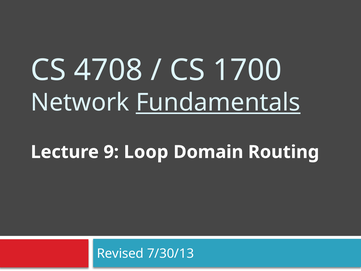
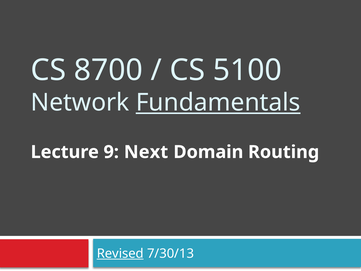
4708: 4708 -> 8700
1700: 1700 -> 5100
Loop: Loop -> Next
Revised underline: none -> present
